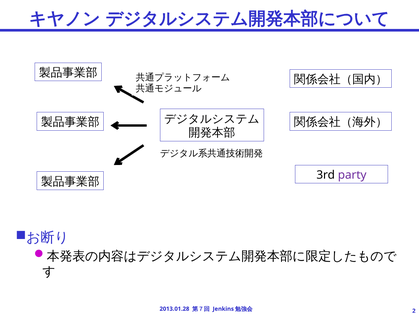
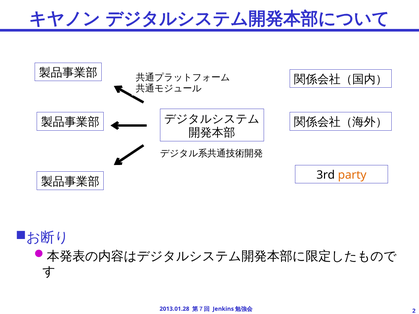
party colour: purple -> orange
